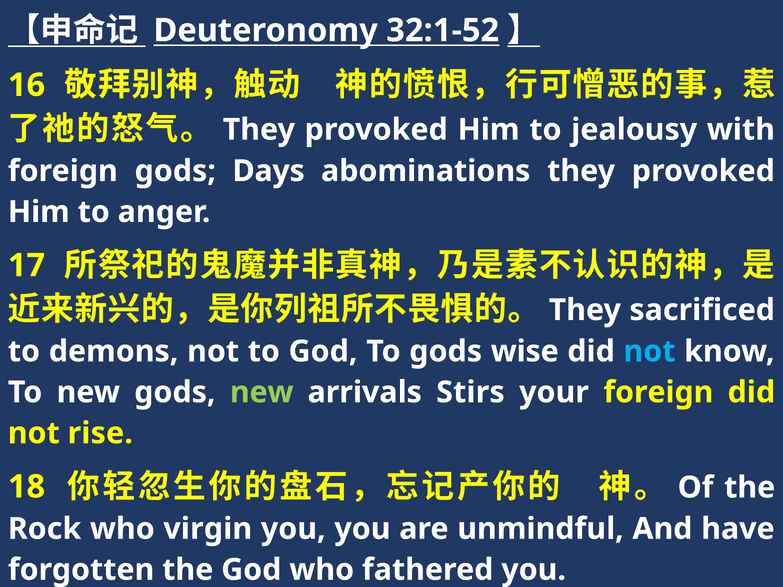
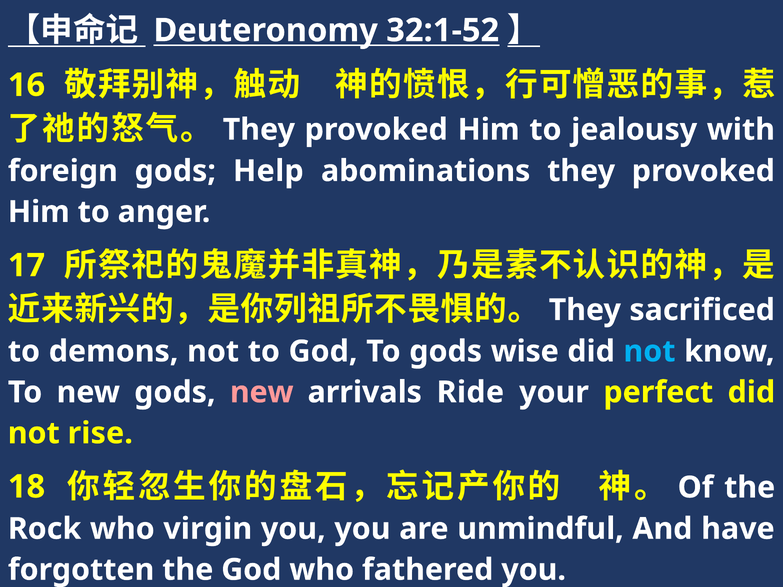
Days: Days -> Help
new at (262, 392) colour: light green -> pink
Stirs: Stirs -> Ride
your foreign: foreign -> perfect
